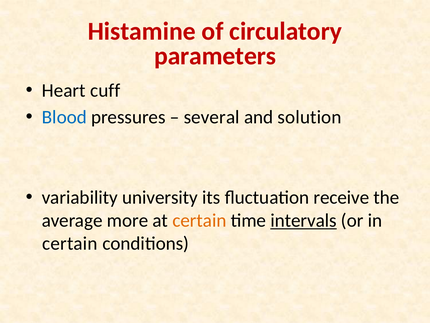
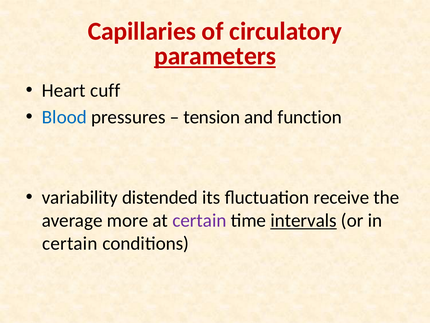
Histamine: Histamine -> Capillaries
parameters underline: none -> present
several: several -> tension
solution: solution -> function
university: university -> distended
certain at (199, 220) colour: orange -> purple
